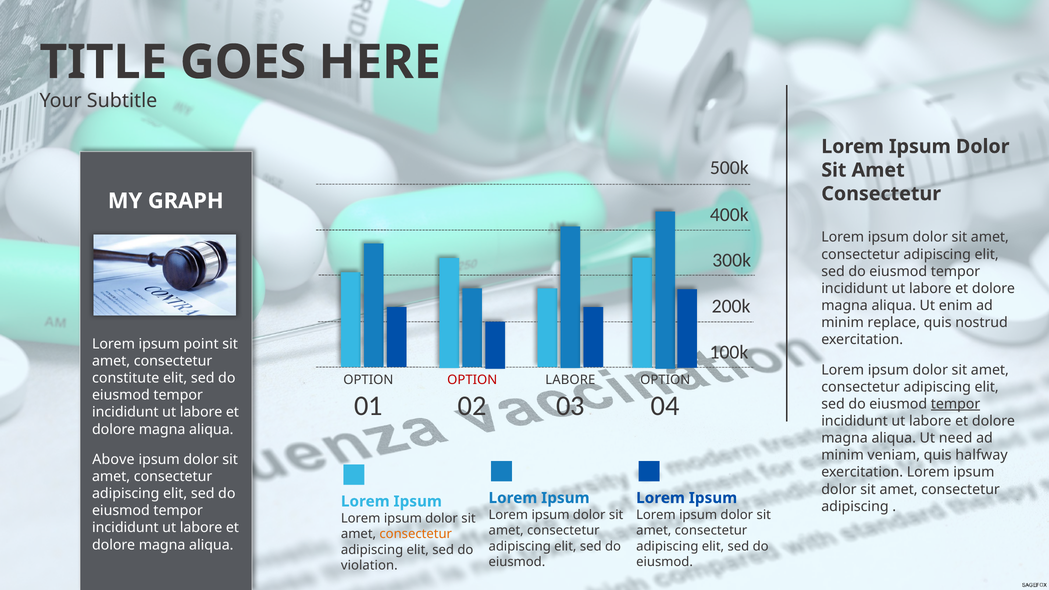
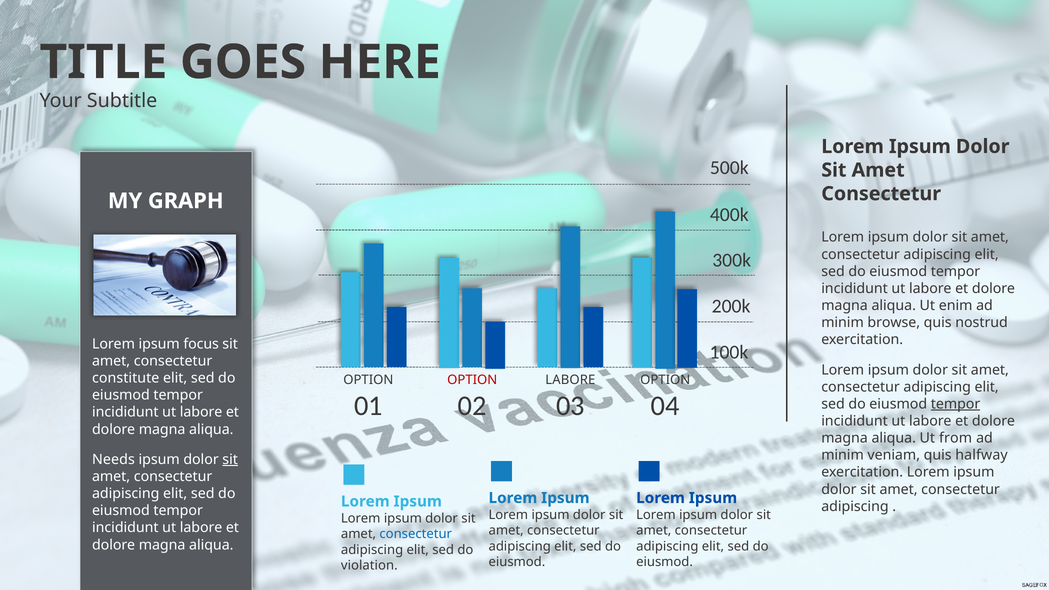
replace: replace -> browse
point: point -> focus
need: need -> from
Above: Above -> Needs
sit at (230, 460) underline: none -> present
consectetur at (416, 534) colour: orange -> blue
